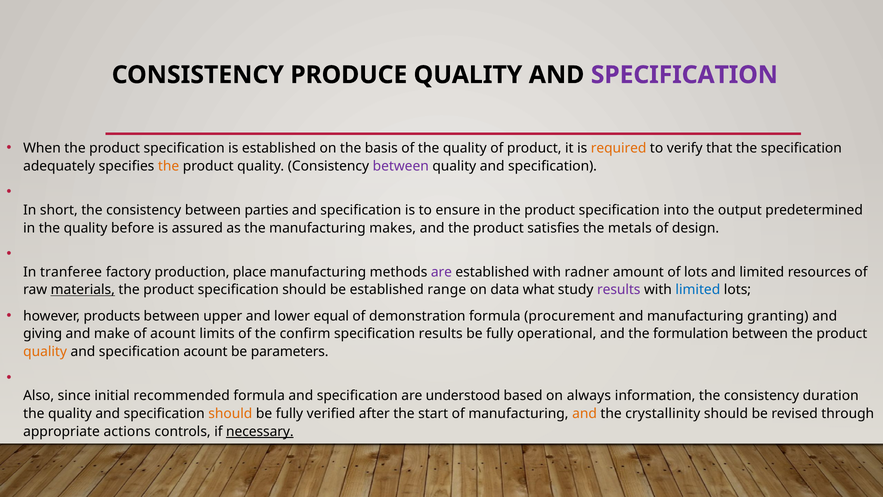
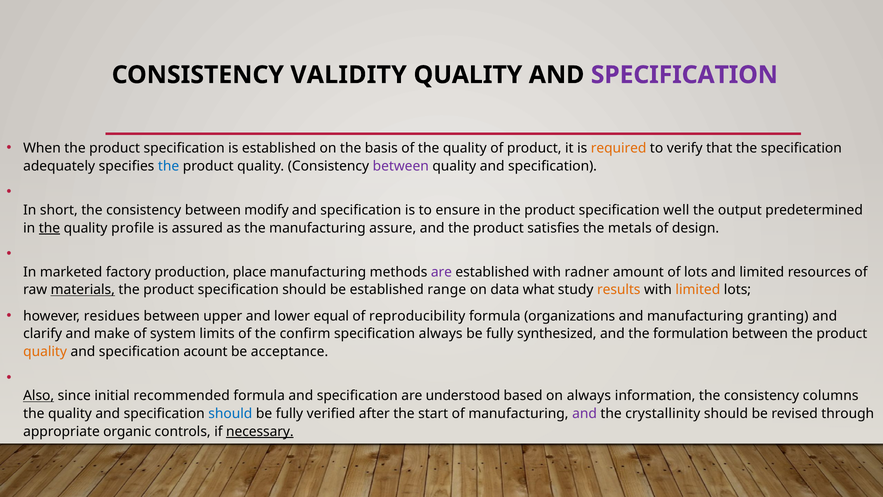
PRODUCE: PRODUCE -> VALIDITY
the at (169, 166) colour: orange -> blue
parties: parties -> modify
into: into -> well
the at (49, 228) underline: none -> present
before: before -> profile
makes: makes -> assure
tranferee: tranferee -> marketed
results at (619, 290) colour: purple -> orange
limited at (698, 290) colour: blue -> orange
products: products -> residues
demonstration: demonstration -> reproducibility
procurement: procurement -> organizations
giving: giving -> clarify
of acount: acount -> system
specification results: results -> always
operational: operational -> synthesized
parameters: parameters -> acceptance
Also underline: none -> present
duration: duration -> columns
should at (230, 413) colour: orange -> blue
and at (585, 413) colour: orange -> purple
actions: actions -> organic
